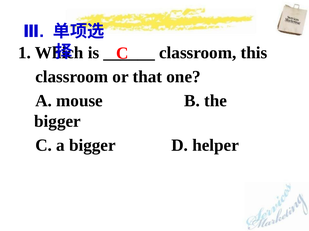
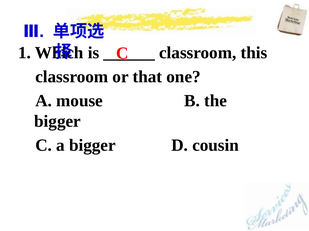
helper: helper -> cousin
